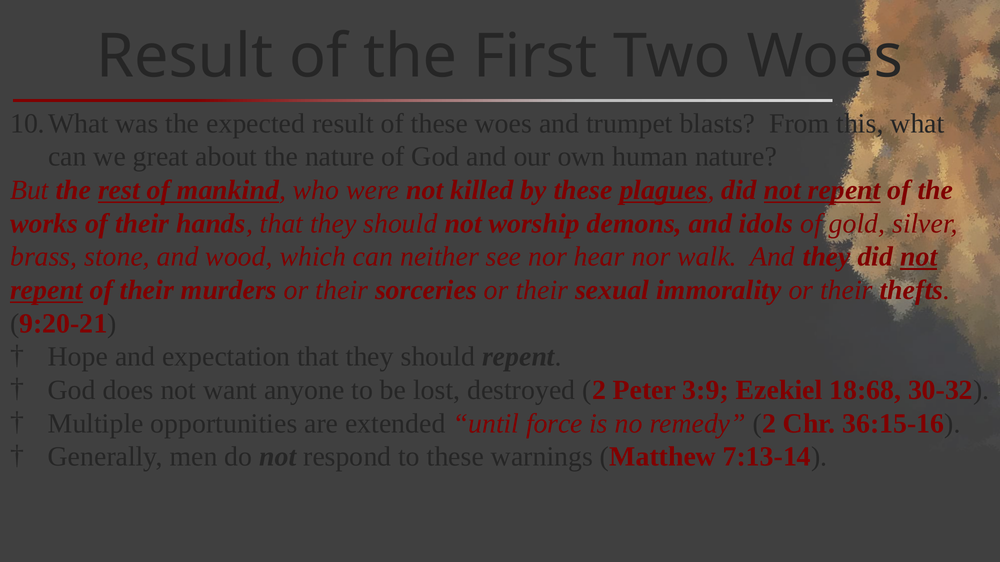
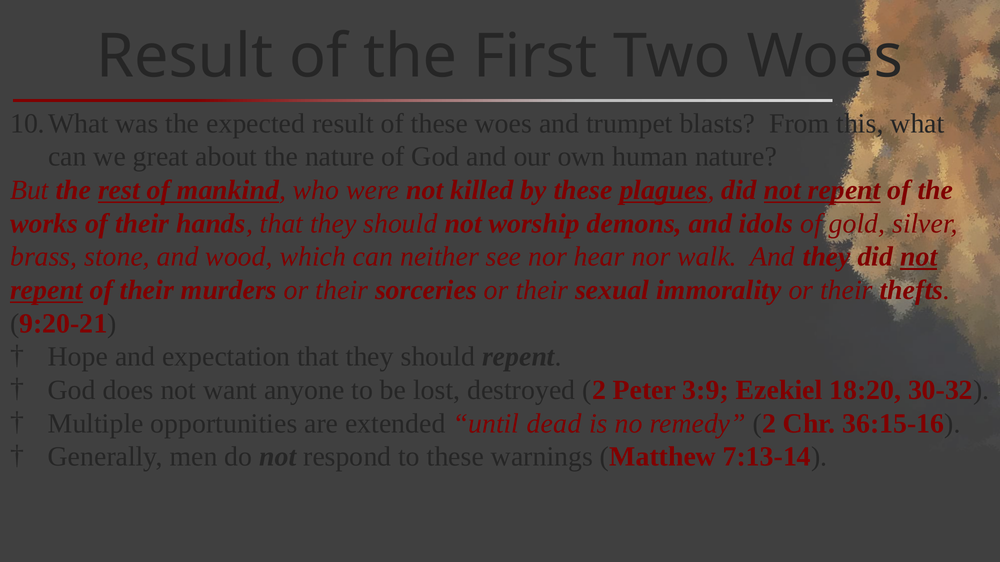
18:68: 18:68 -> 18:20
force: force -> dead
